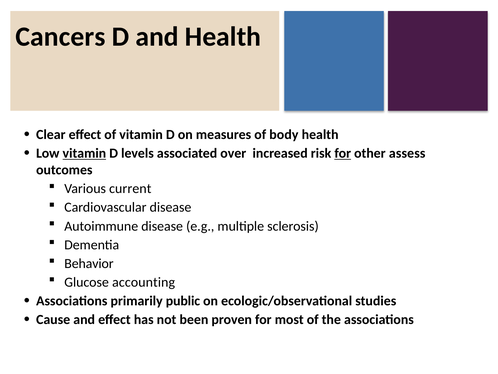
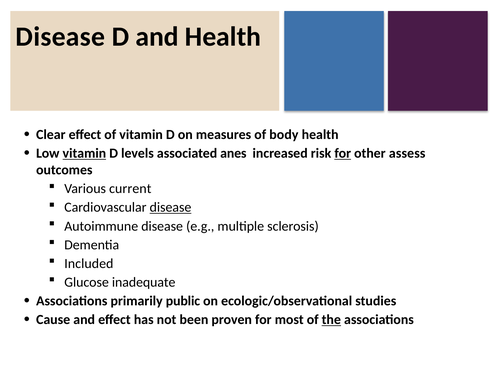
Cancers at (60, 37): Cancers -> Disease
over: over -> anes
disease at (170, 207) underline: none -> present
Behavior: Behavior -> Included
accounting: accounting -> inadequate
the underline: none -> present
